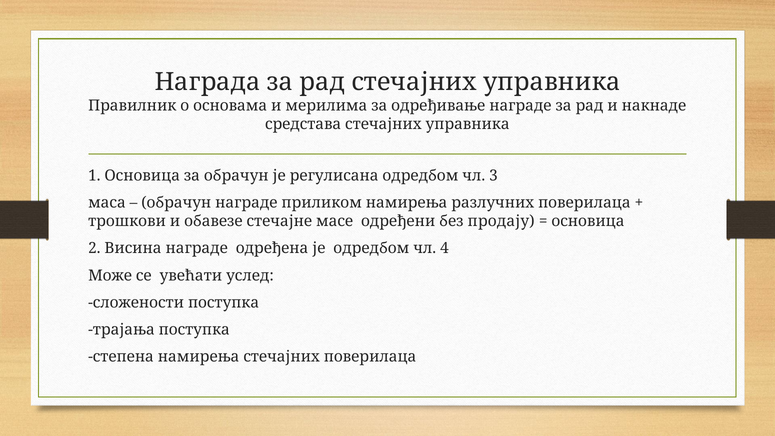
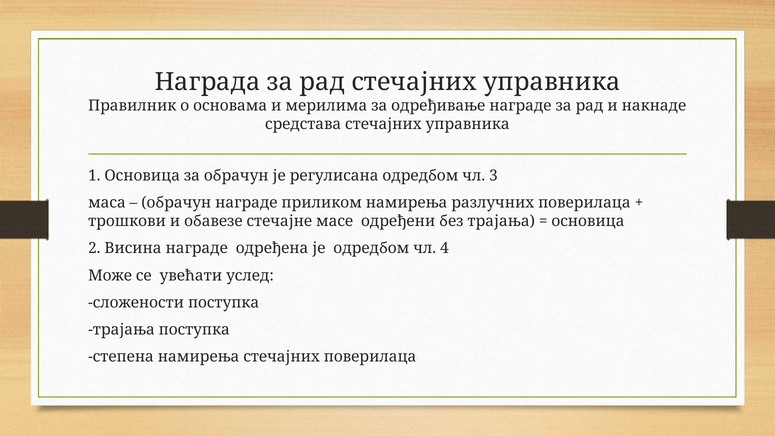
без продају: продају -> трајања
